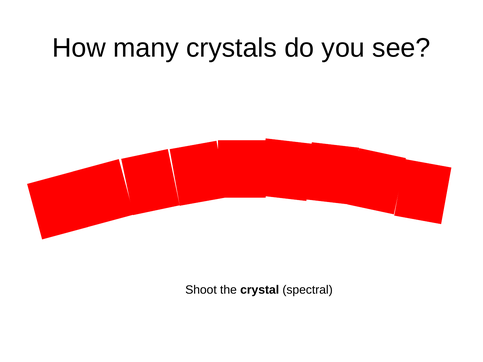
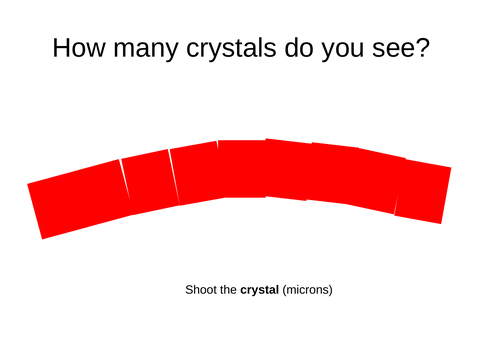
spectral: spectral -> microns
